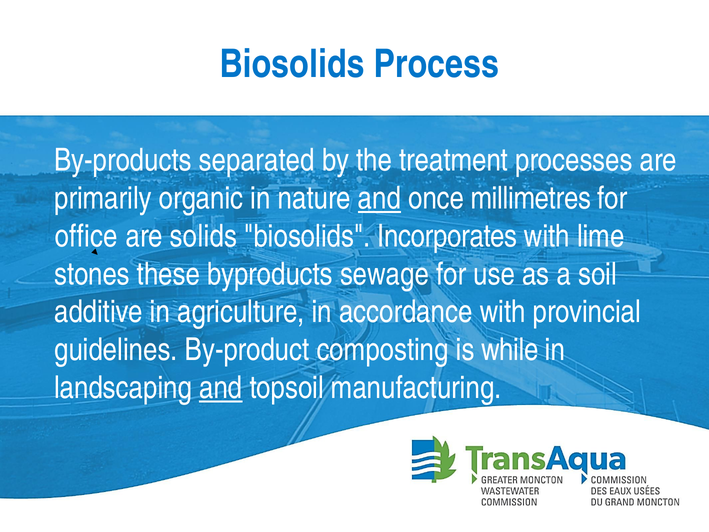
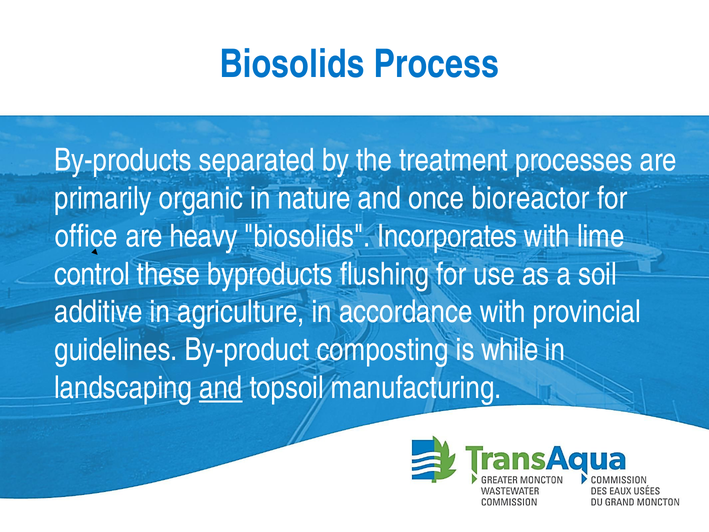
and at (379, 198) underline: present -> none
millimetres: millimetres -> bioreactor
solids: solids -> heavy
stones: stones -> control
sewage: sewage -> flushing
